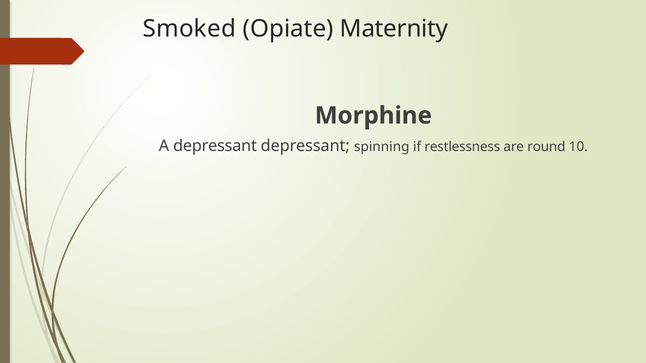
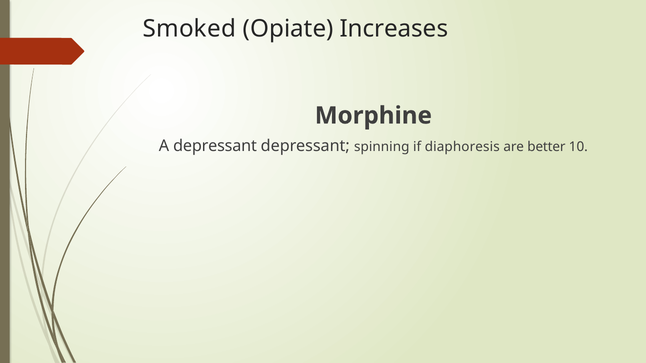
Maternity: Maternity -> Increases
restlessness: restlessness -> diaphoresis
round: round -> better
